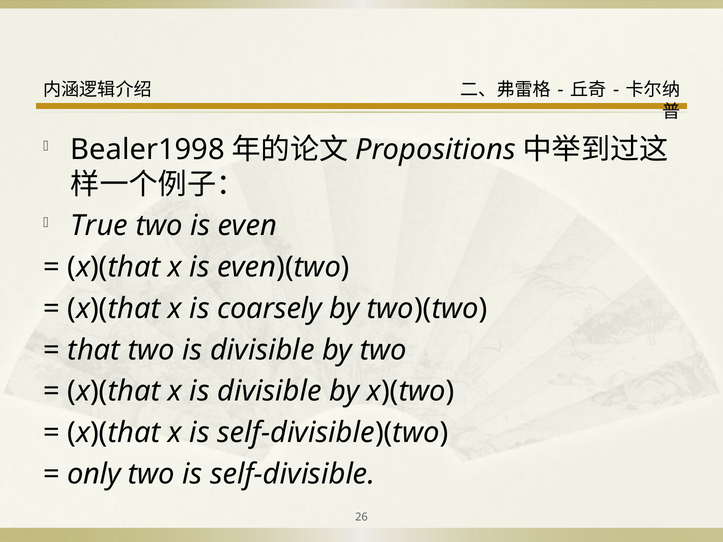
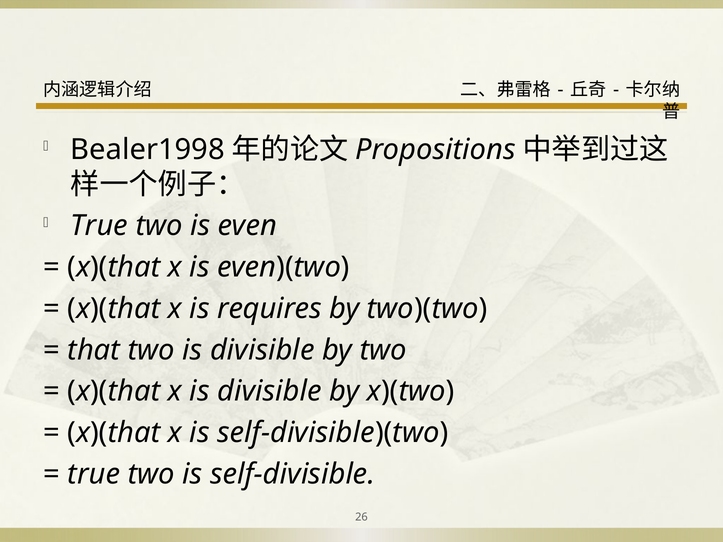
coarsely: coarsely -> requires
only at (94, 474): only -> true
